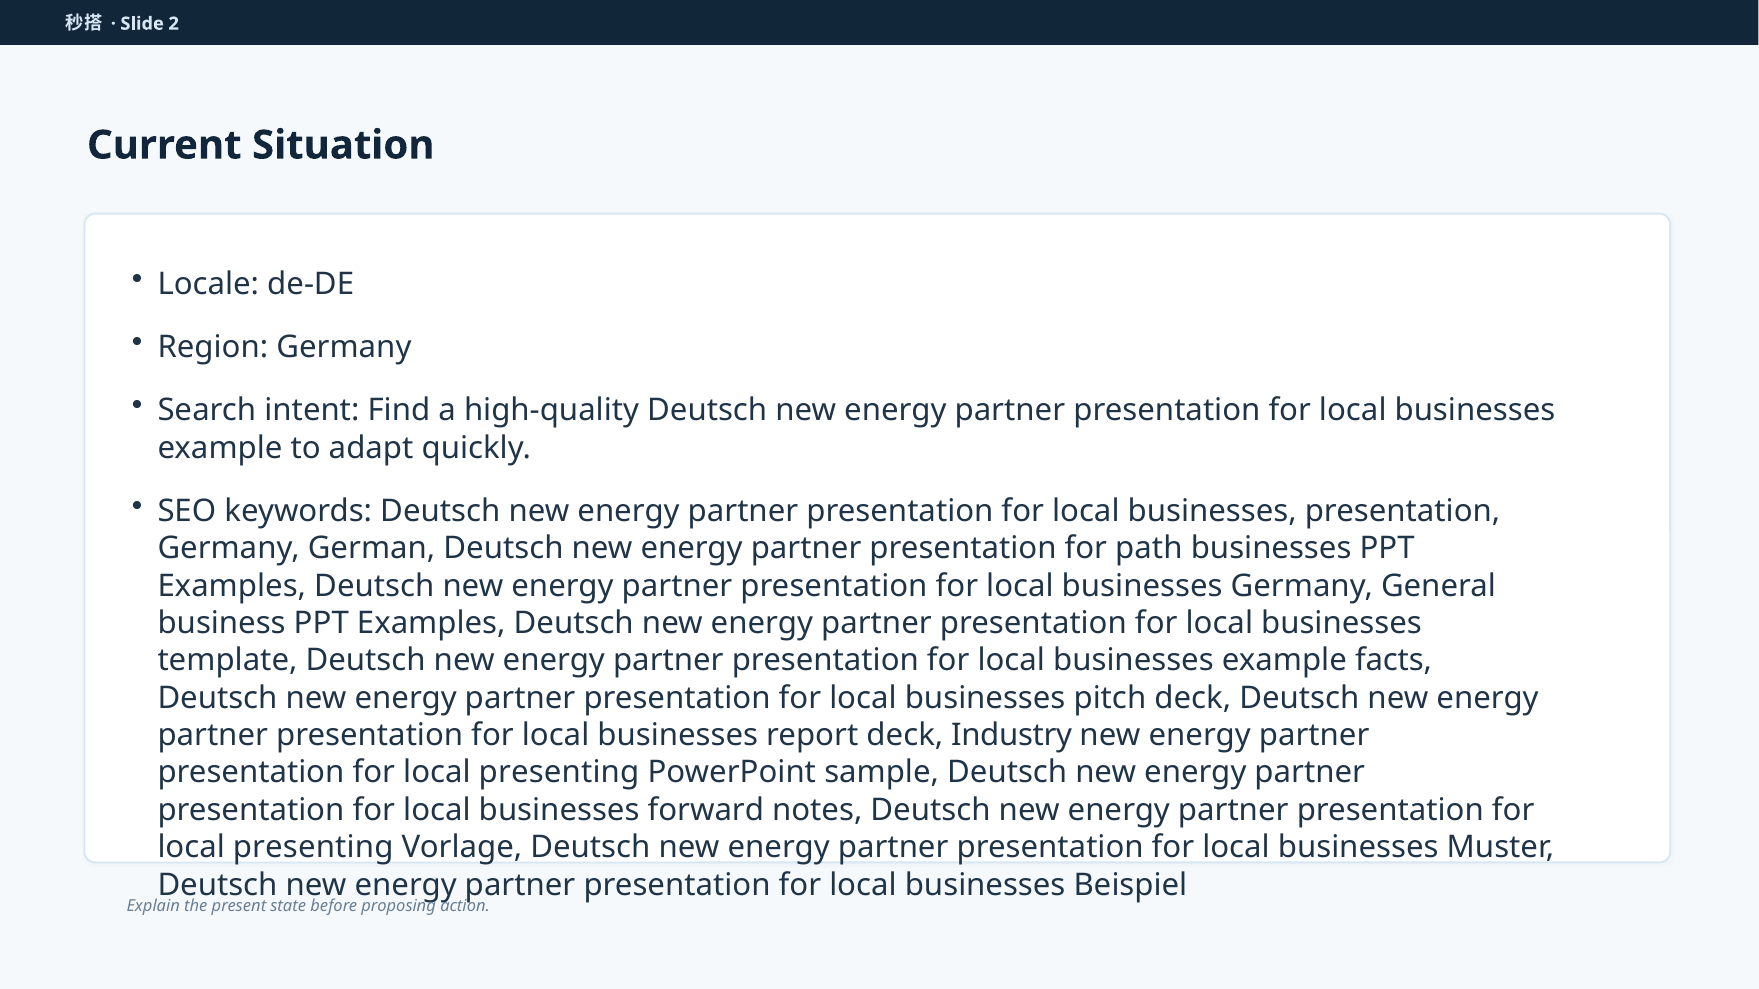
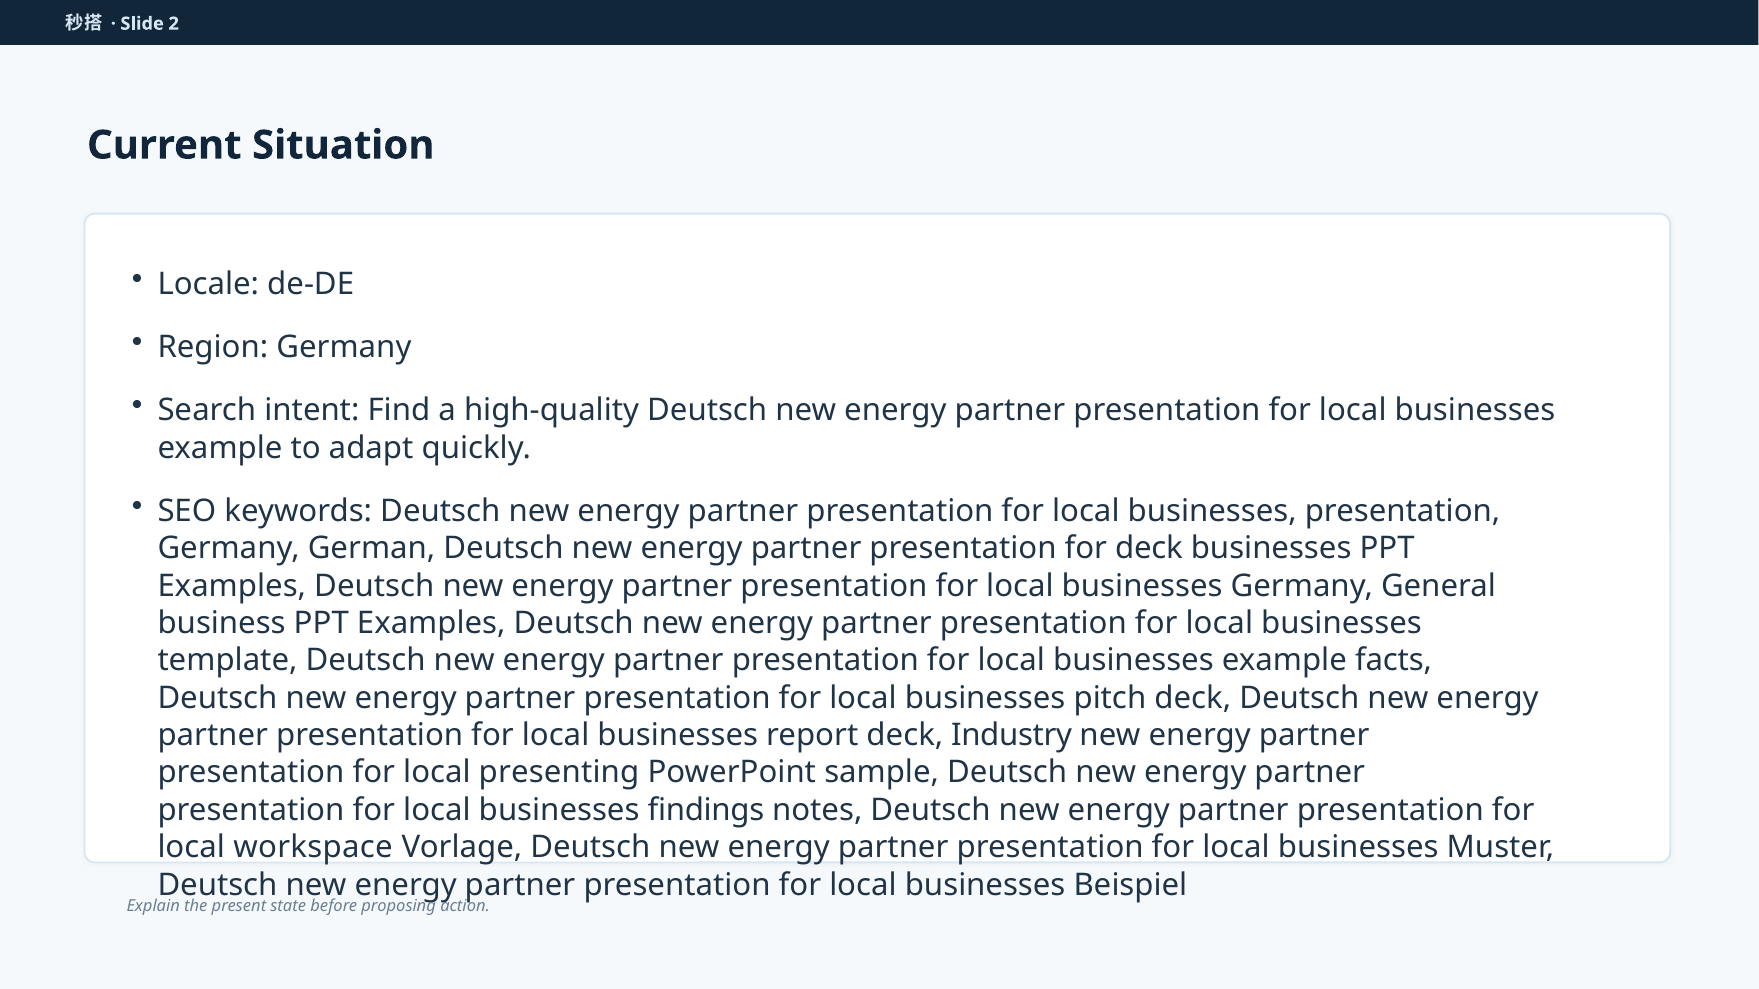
for path: path -> deck
forward: forward -> findings
presenting at (313, 848): presenting -> workspace
